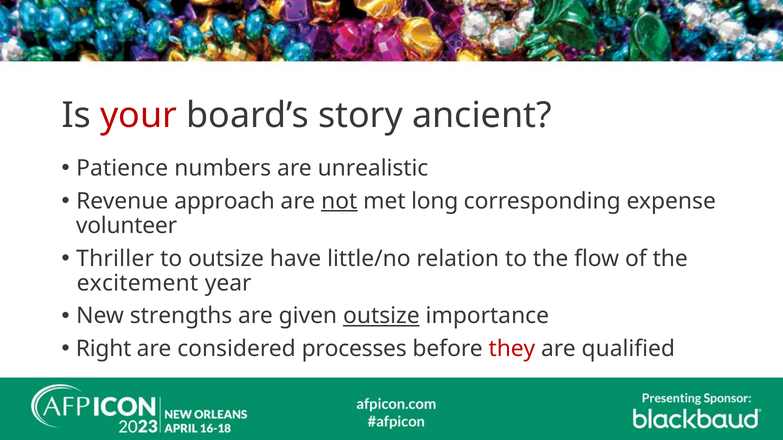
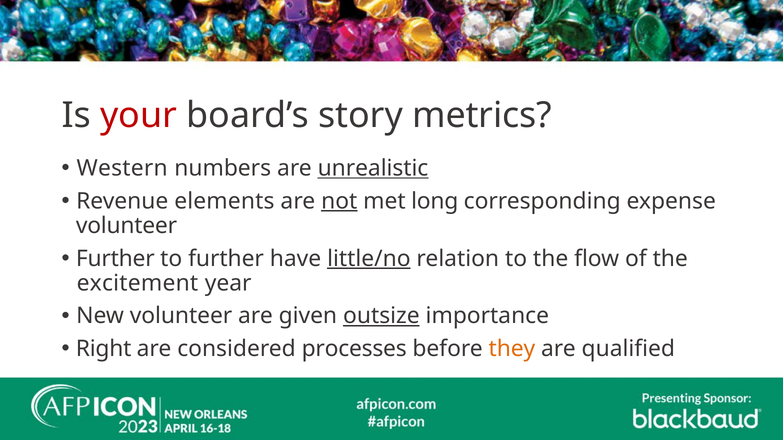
ancient: ancient -> metrics
Patience: Patience -> Western
unrealistic underline: none -> present
approach: approach -> elements
Thriller at (115, 259): Thriller -> Further
to outsize: outsize -> further
little/no underline: none -> present
New strengths: strengths -> volunteer
they colour: red -> orange
